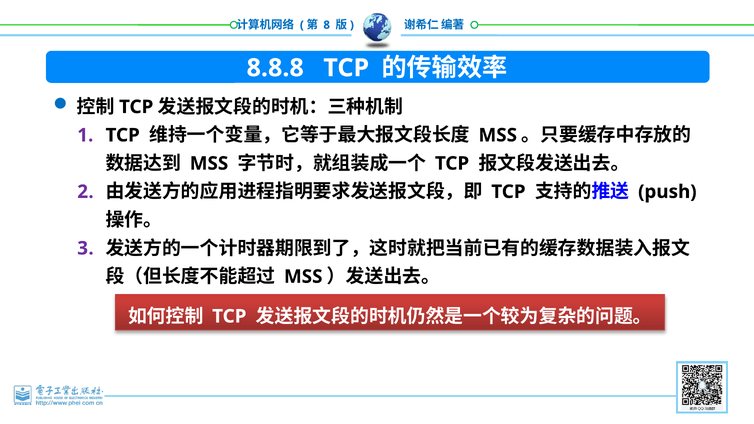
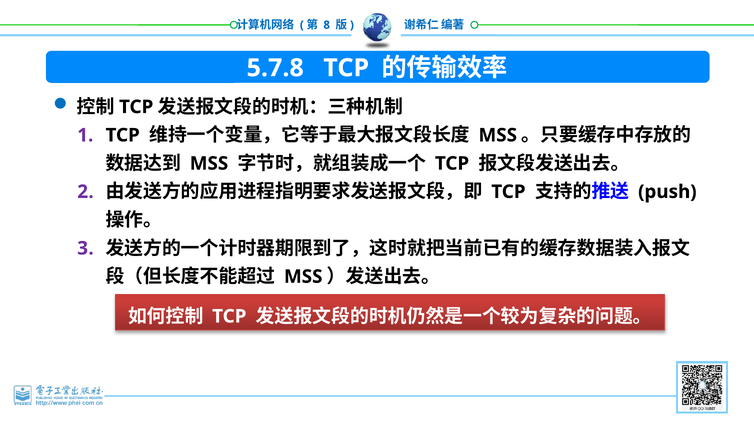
8.8.8: 8.8.8 -> 5.7.8
